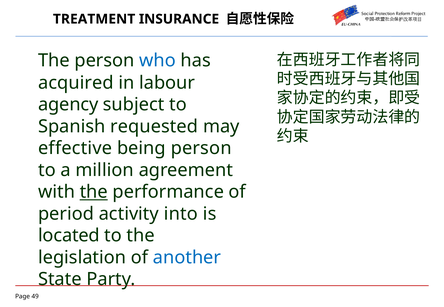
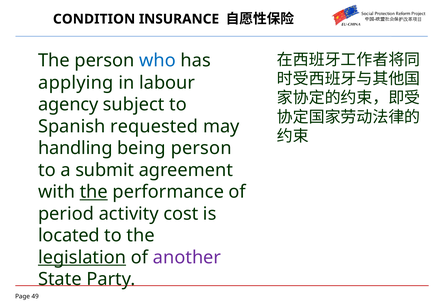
TREATMENT: TREATMENT -> CONDITION
acquired: acquired -> applying
effective: effective -> handling
million: million -> submit
into: into -> cost
legislation underline: none -> present
another colour: blue -> purple
